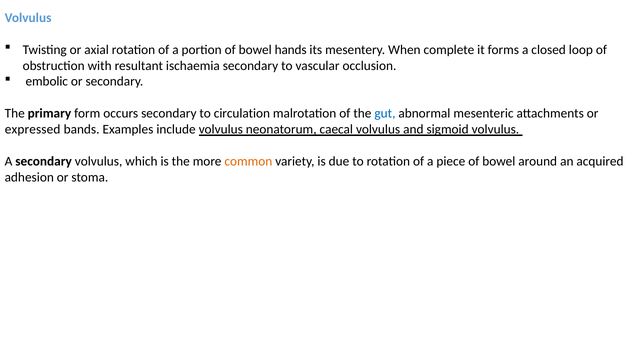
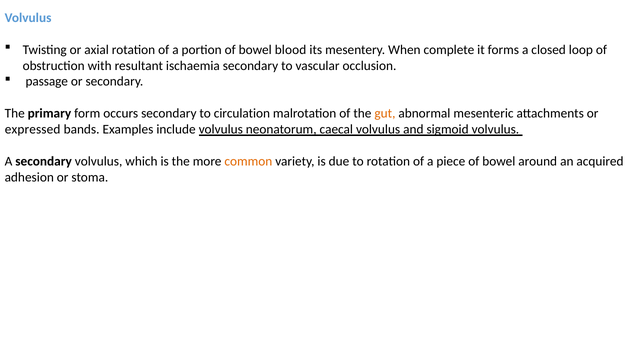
hands: hands -> blood
embolic: embolic -> passage
gut colour: blue -> orange
